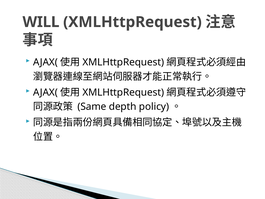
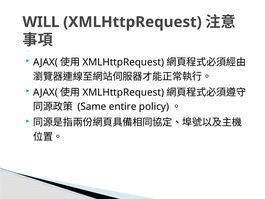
depth: depth -> entire
